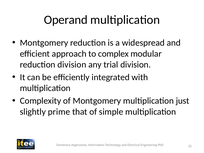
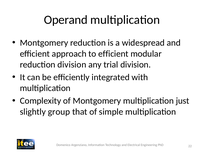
to complex: complex -> efficient
prime: prime -> group
